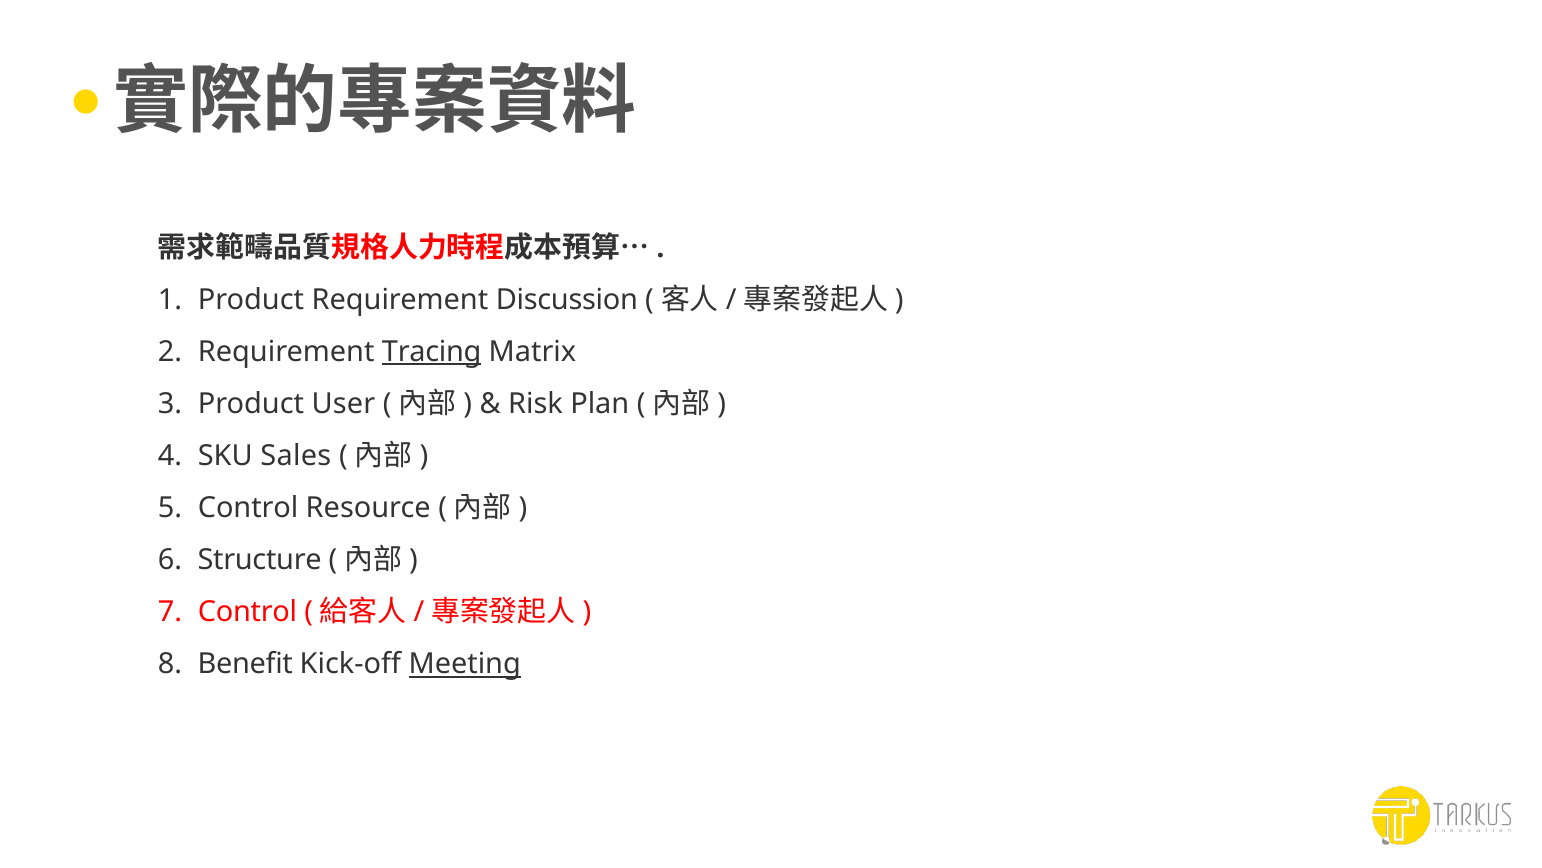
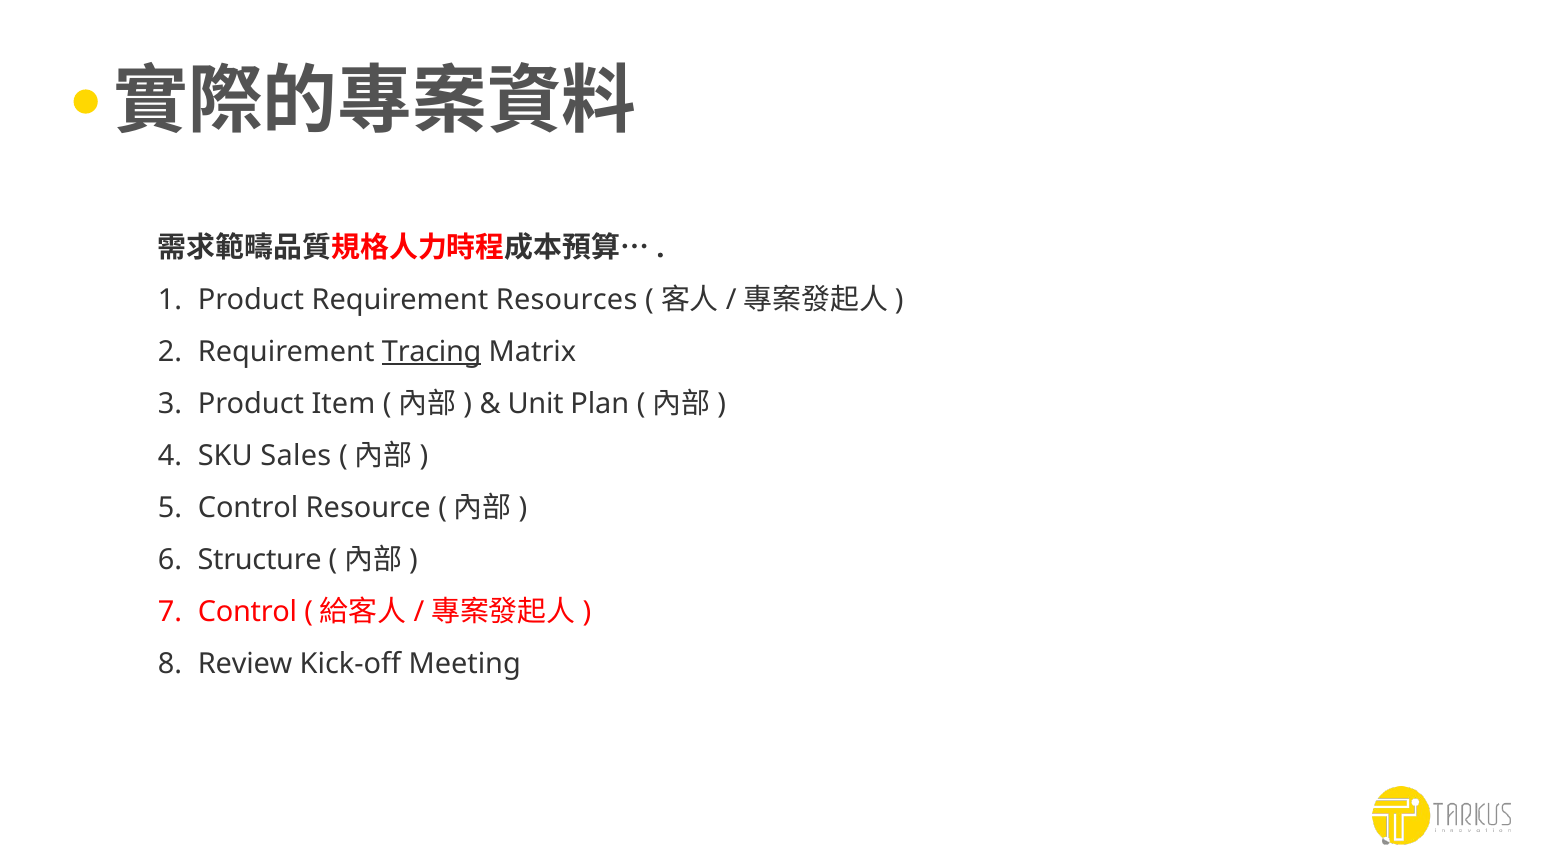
Discussion: Discussion -> Resources
User: User -> Item
Risk: Risk -> Unit
Benefit: Benefit -> Review
Meeting underline: present -> none
